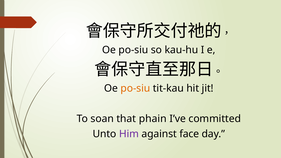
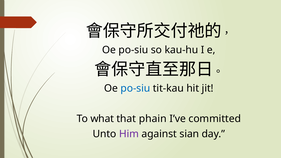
po-siu at (135, 88) colour: orange -> blue
soan: soan -> what
face: face -> sian
